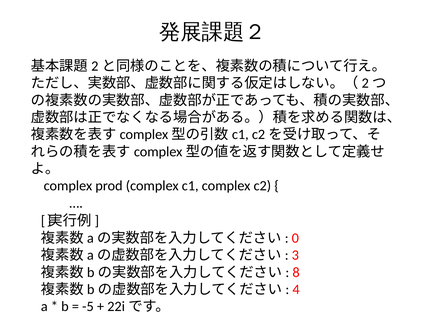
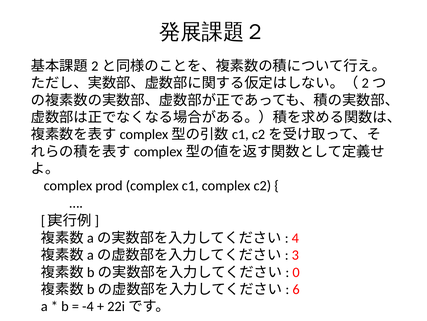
0: 0 -> 4
8: 8 -> 0
4: 4 -> 6
-5: -5 -> -4
